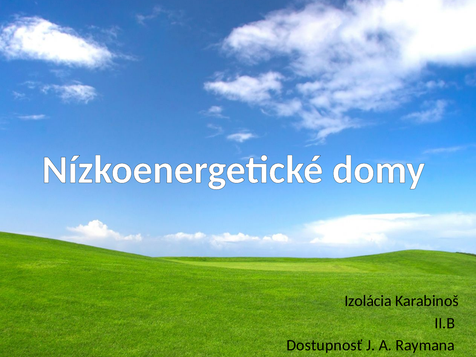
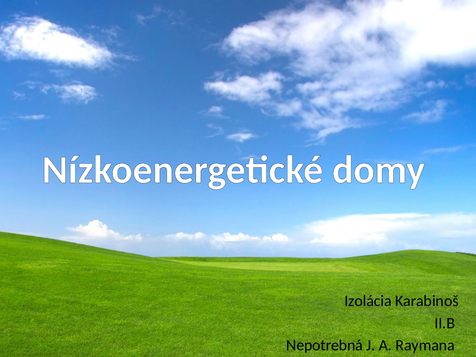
Dostupnosť: Dostupnosť -> Nepotrebná
